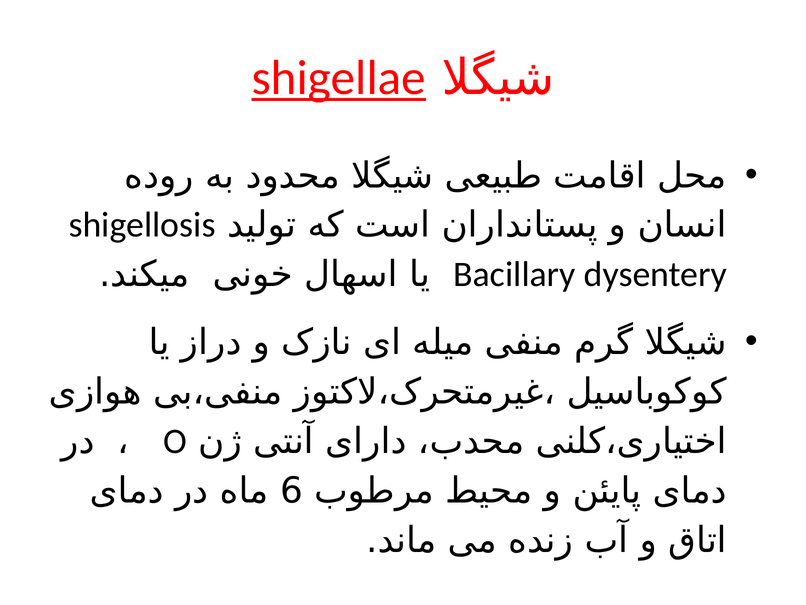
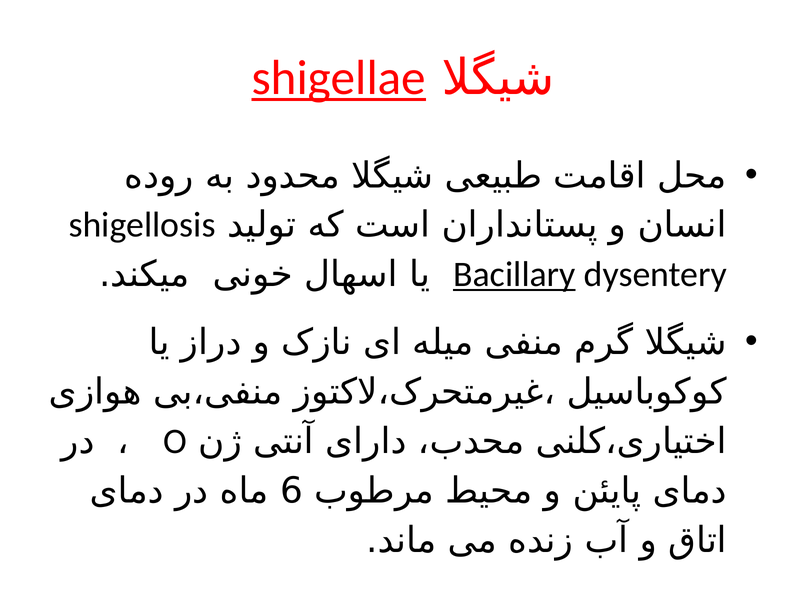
Bacillary underline: none -> present
